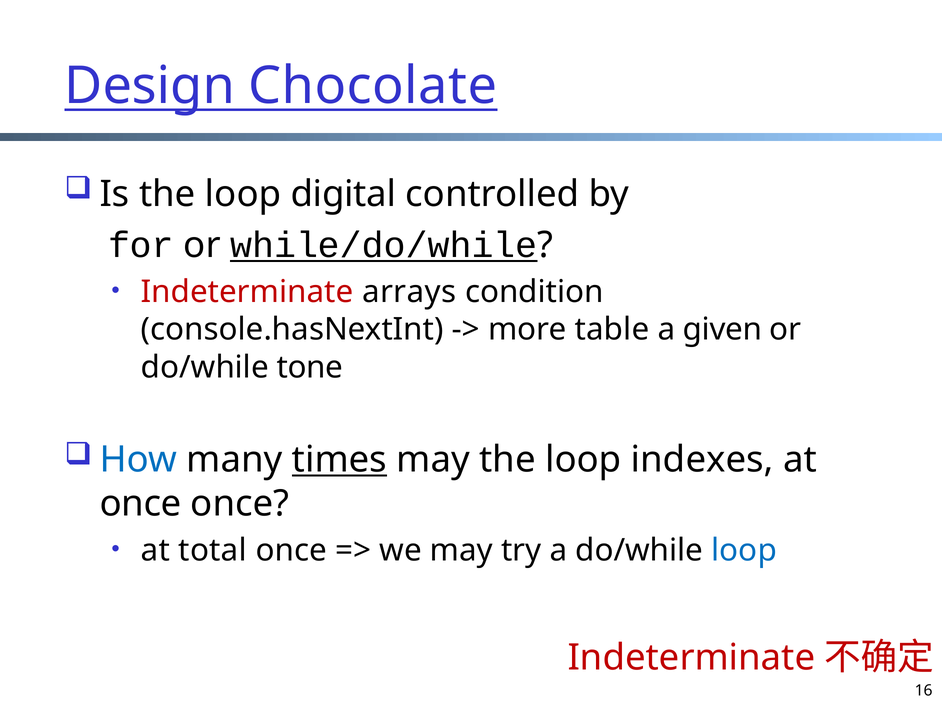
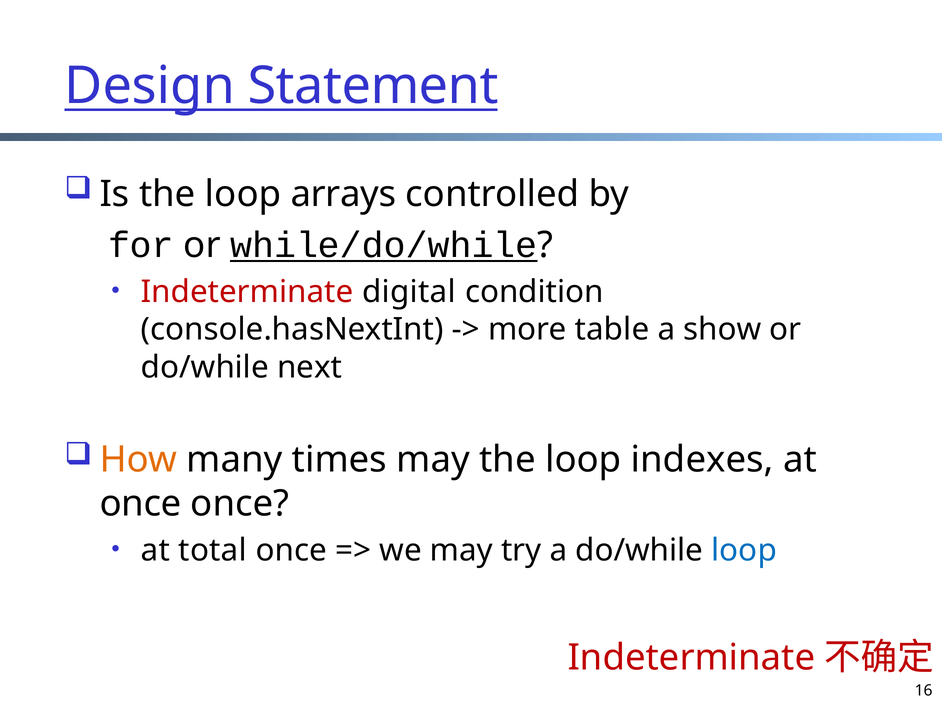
Chocolate: Chocolate -> Statement
digital: digital -> arrays
arrays: arrays -> digital
given: given -> show
tone: tone -> next
How colour: blue -> orange
times underline: present -> none
